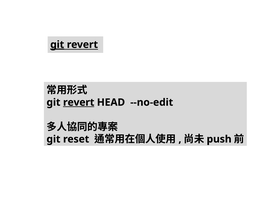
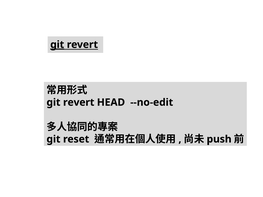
revert at (79, 102) underline: present -> none
